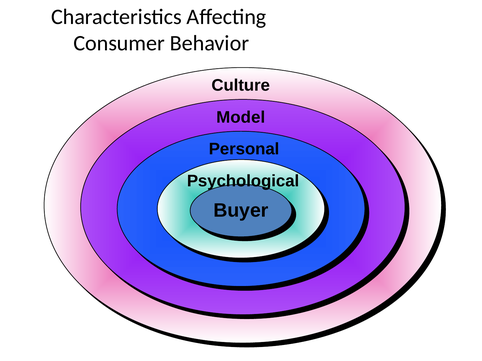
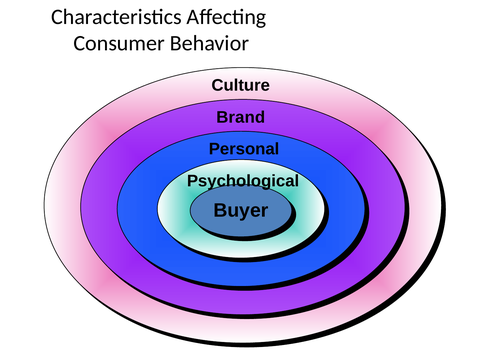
Model: Model -> Brand
